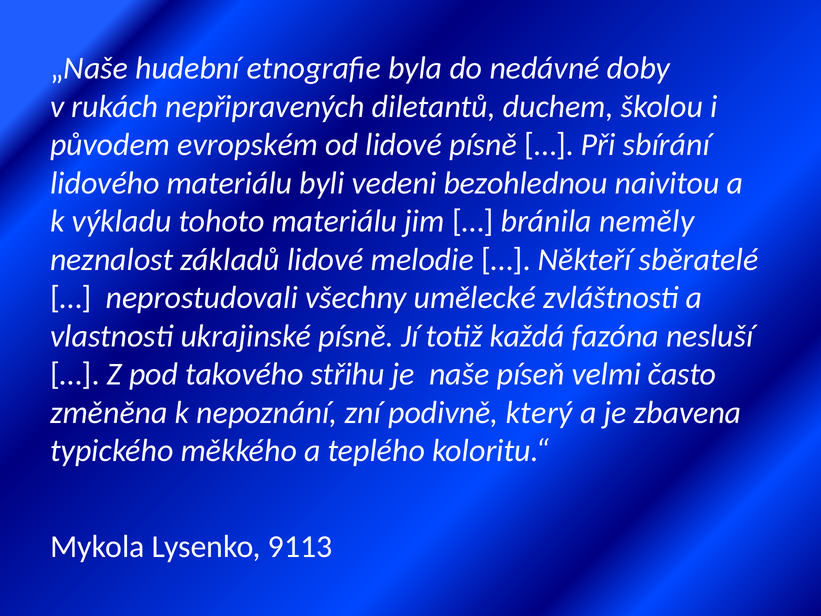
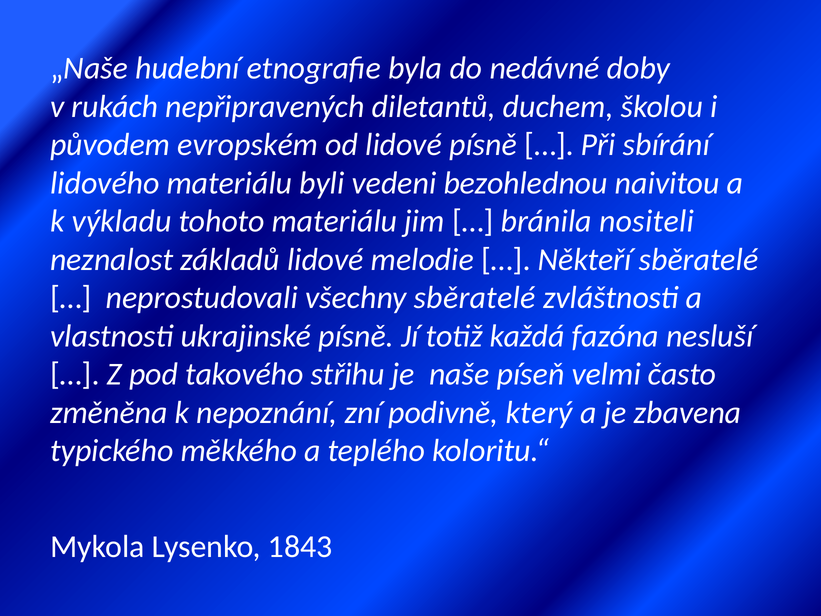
neměly: neměly -> nositeli
všechny umělecké: umělecké -> sběratelé
9113: 9113 -> 1843
